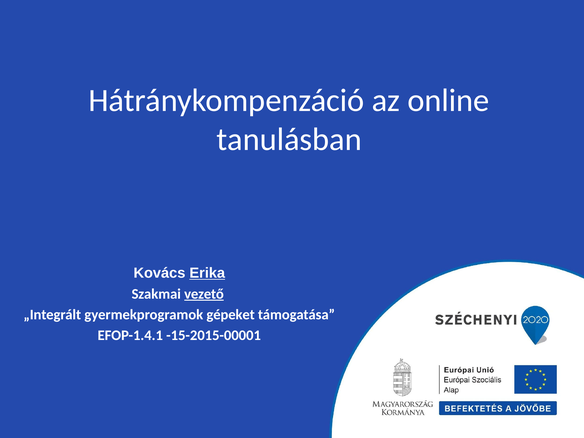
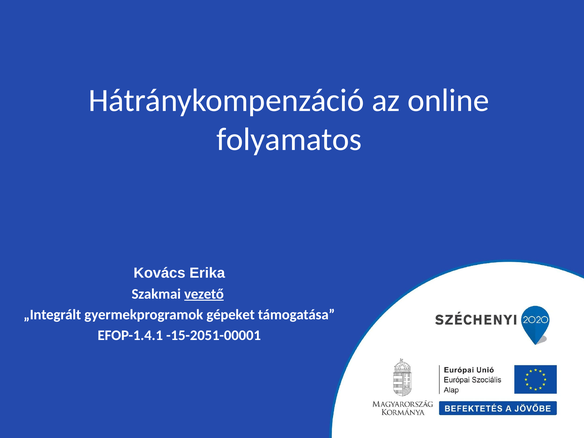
tanulásban: tanulásban -> folyamatos
Erika underline: present -> none
-15-2015-00001: -15-2015-00001 -> -15-2051-00001
